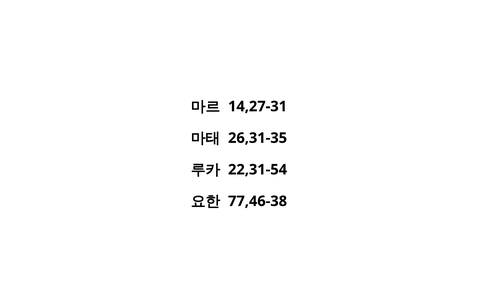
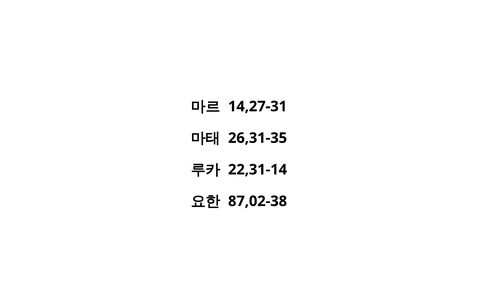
22,31-54: 22,31-54 -> 22,31-14
77,46-38: 77,46-38 -> 87,02-38
